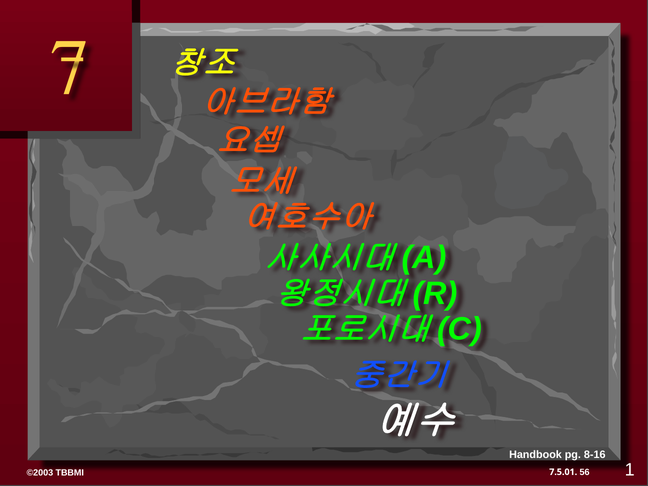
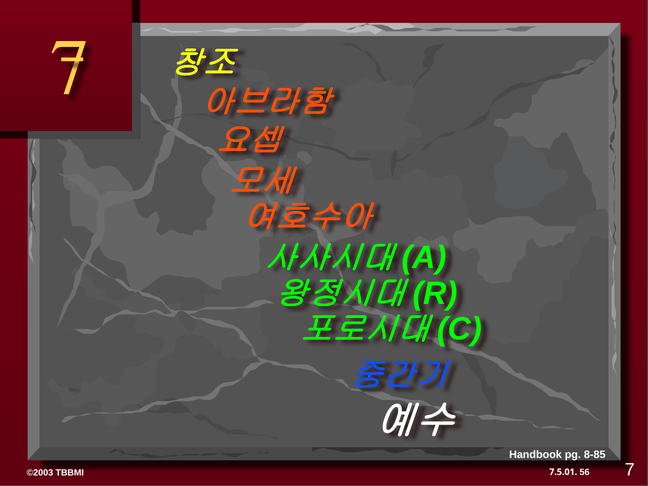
8-16: 8-16 -> 8-85
56 1: 1 -> 7
